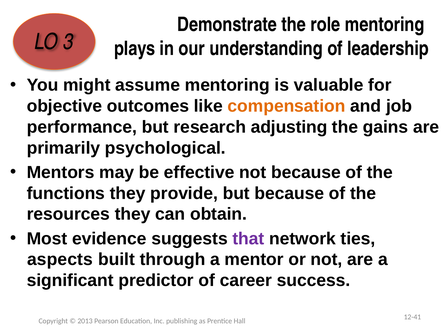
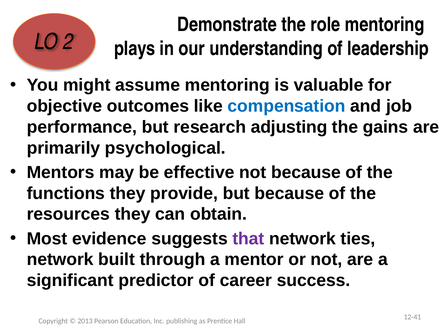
3: 3 -> 2
compensation colour: orange -> blue
aspects at (60, 260): aspects -> network
